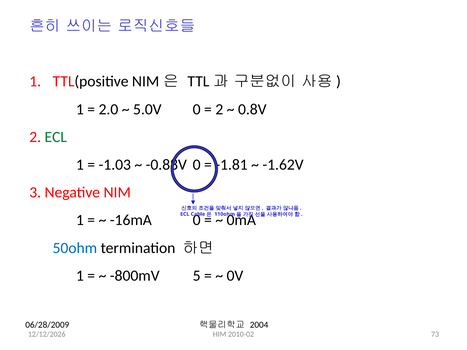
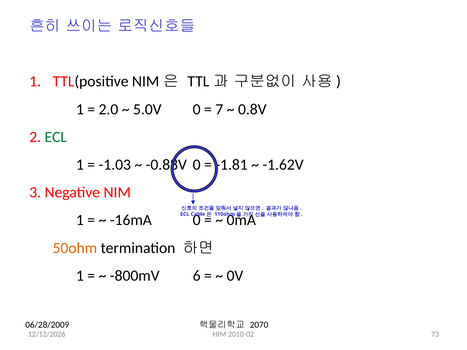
2 at (219, 109): 2 -> 7
50ohm colour: blue -> orange
5: 5 -> 6
2004: 2004 -> 2070
